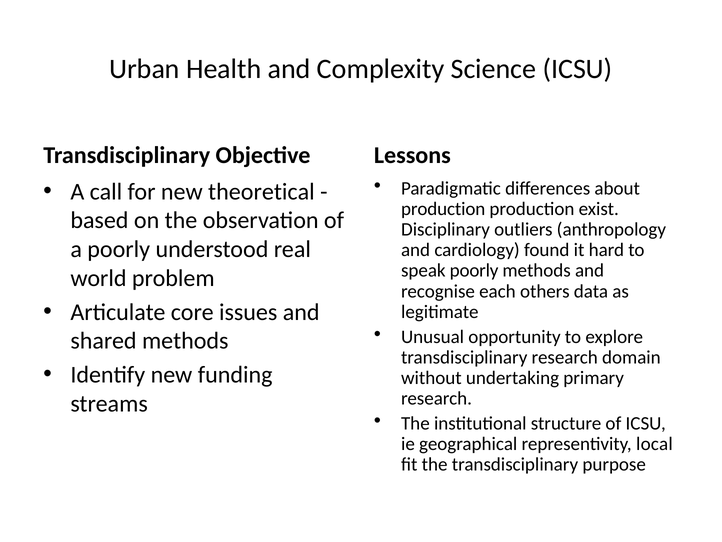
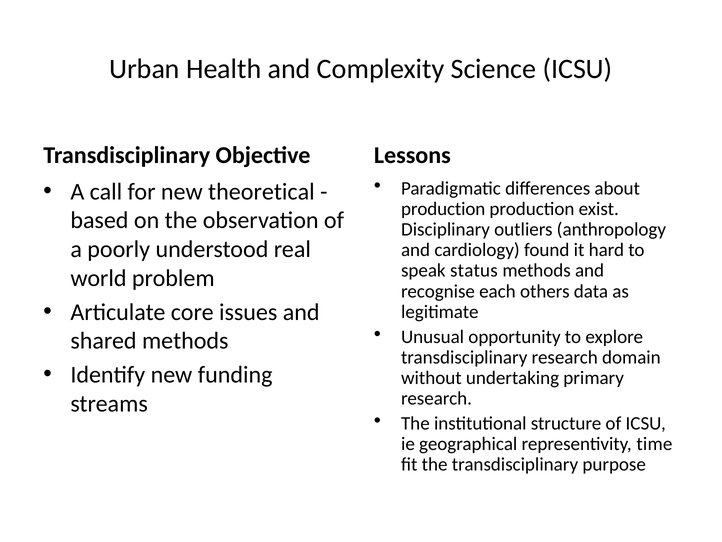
speak poorly: poorly -> status
local: local -> time
